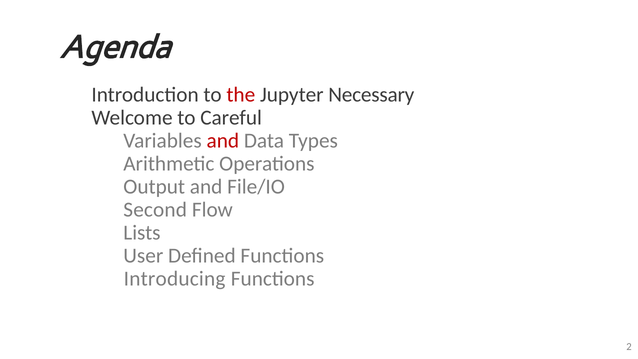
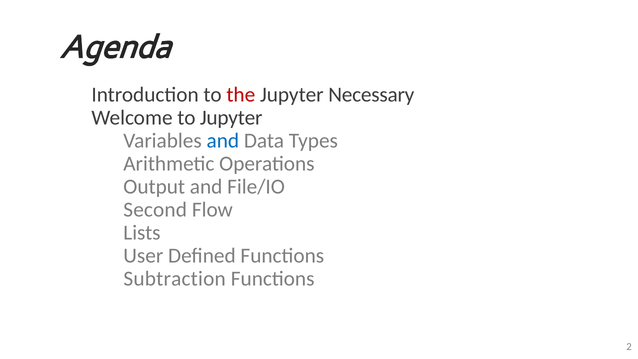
to Careful: Careful -> Jupyter
and at (223, 141) colour: red -> blue
Introducing: Introducing -> Subtraction
